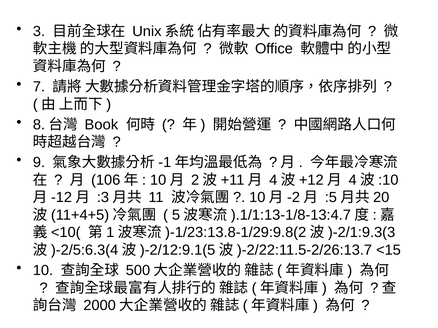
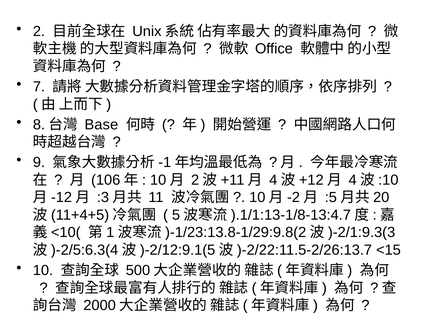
3: 3 -> 2
Book: Book -> Base
